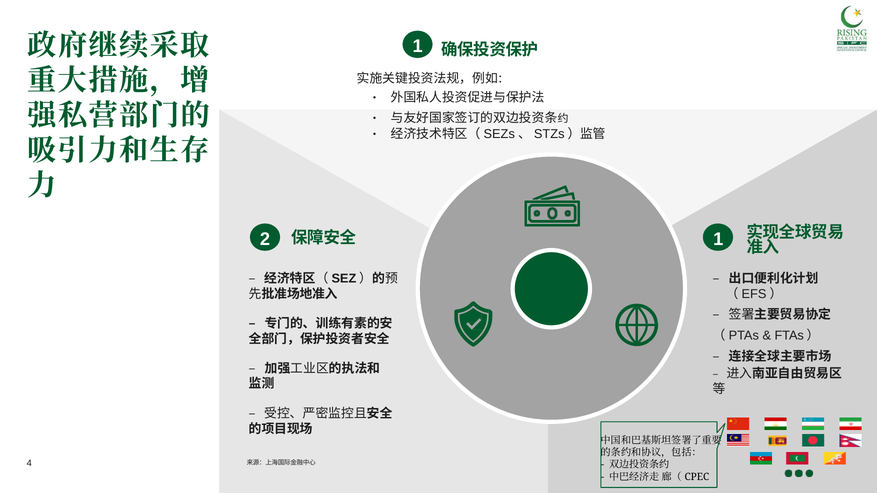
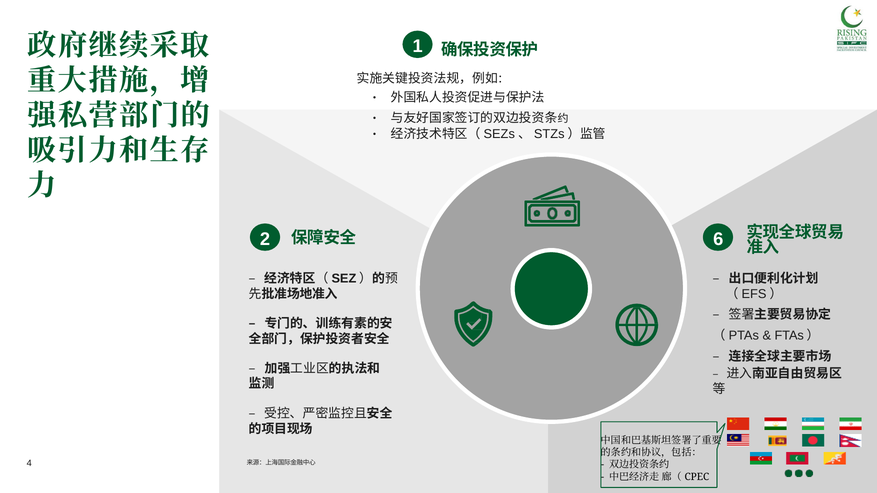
2 1: 1 -> 6
